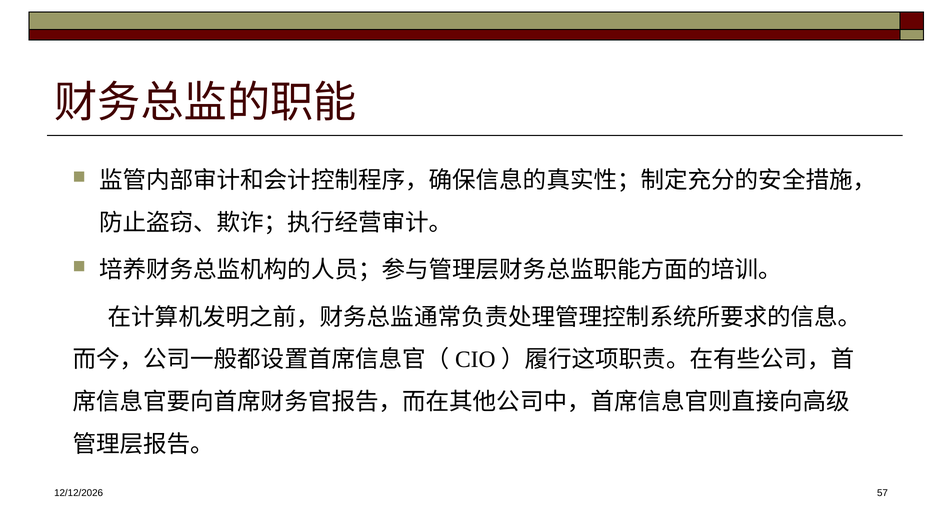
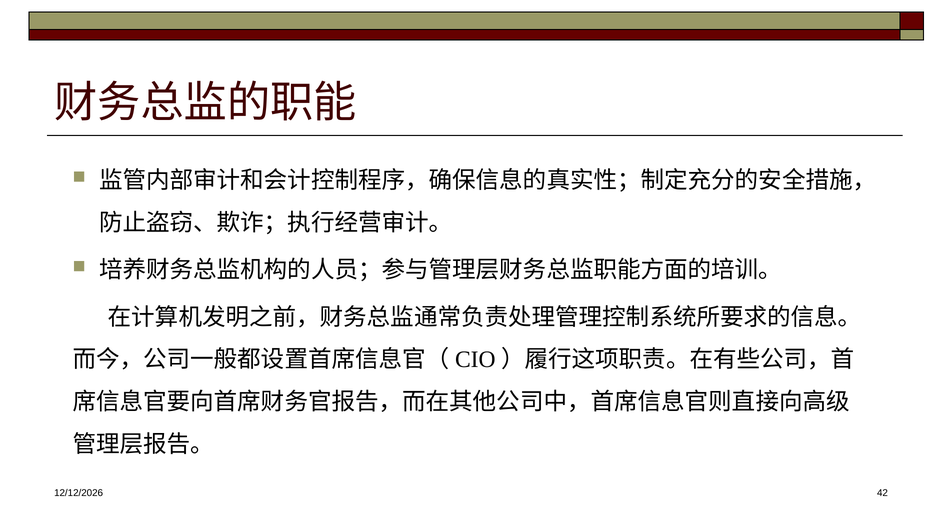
57: 57 -> 42
